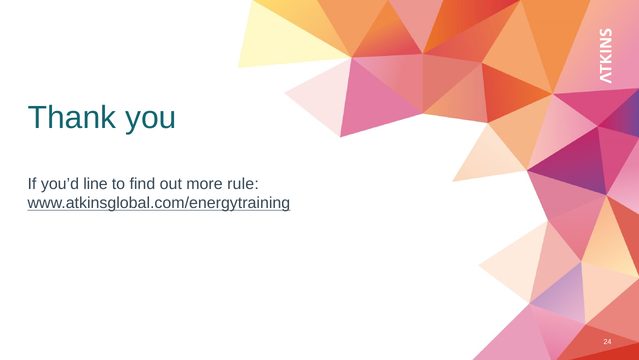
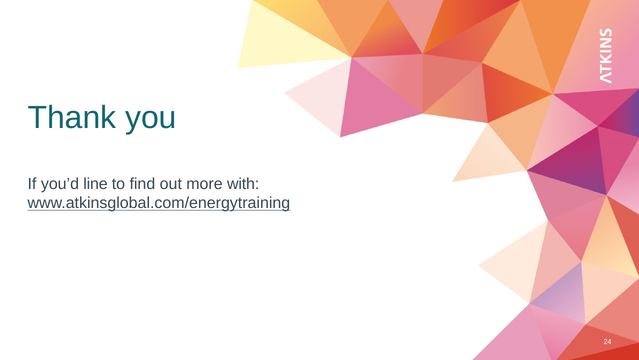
rule: rule -> with
